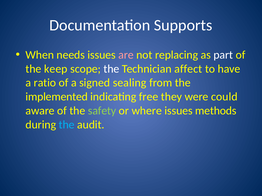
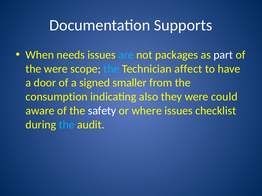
are colour: pink -> light blue
replacing: replacing -> packages
the keep: keep -> were
the at (111, 69) colour: white -> light blue
ratio: ratio -> door
sealing: sealing -> smaller
implemented: implemented -> consumption
free: free -> also
safety colour: light green -> white
methods: methods -> checklist
